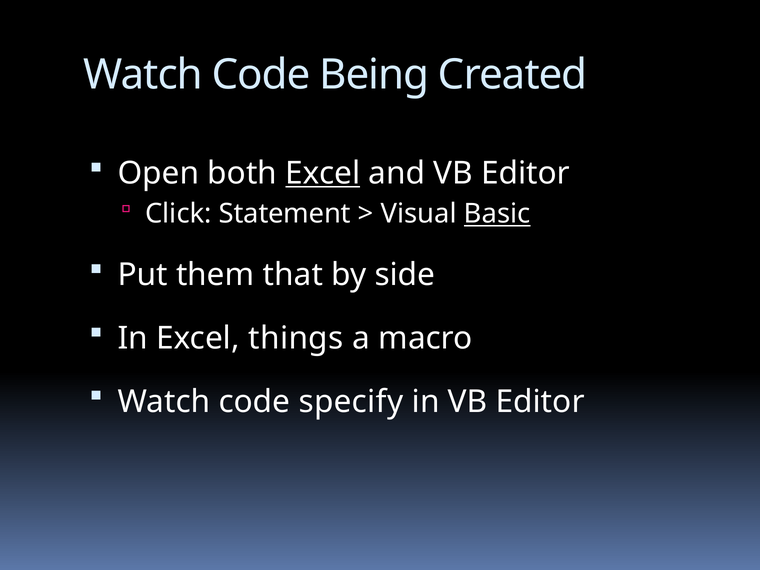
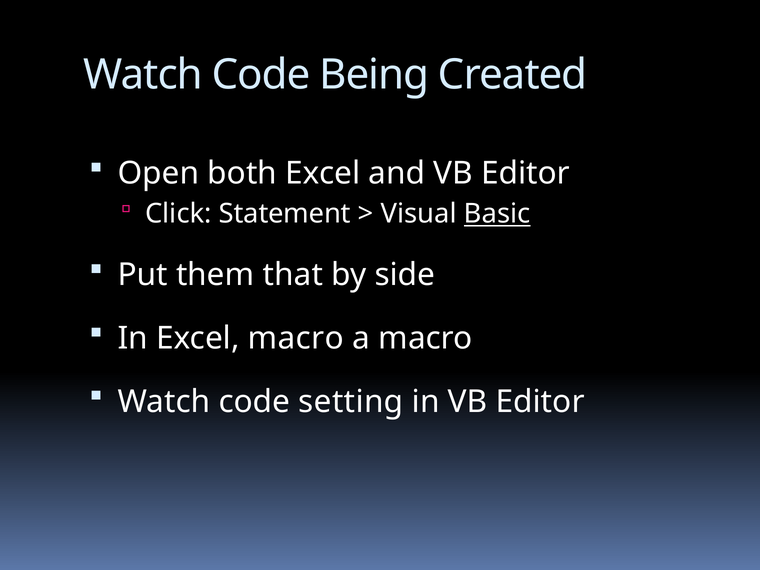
Excel at (323, 173) underline: present -> none
Excel things: things -> macro
specify: specify -> setting
